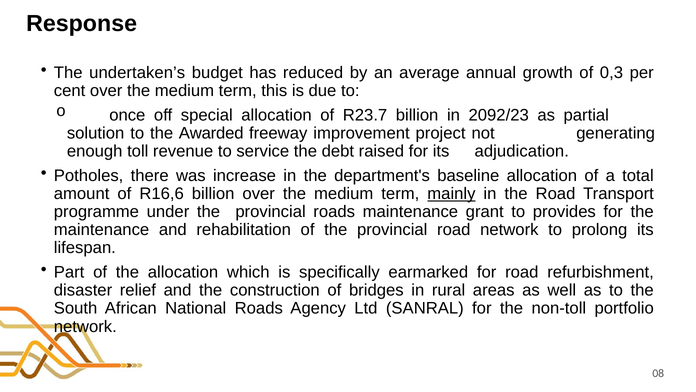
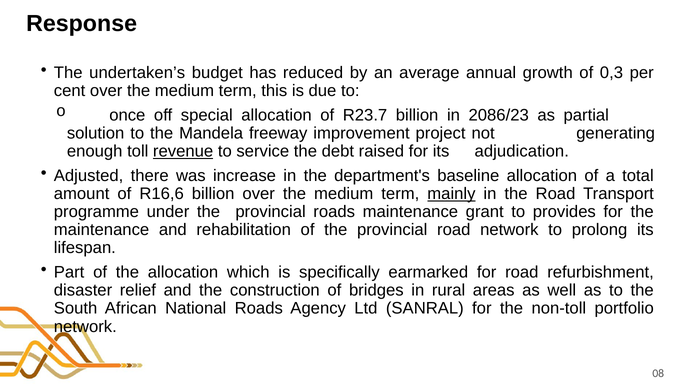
2092/23: 2092/23 -> 2086/23
Awarded: Awarded -> Mandela
revenue underline: none -> present
Potholes: Potholes -> Adjusted
